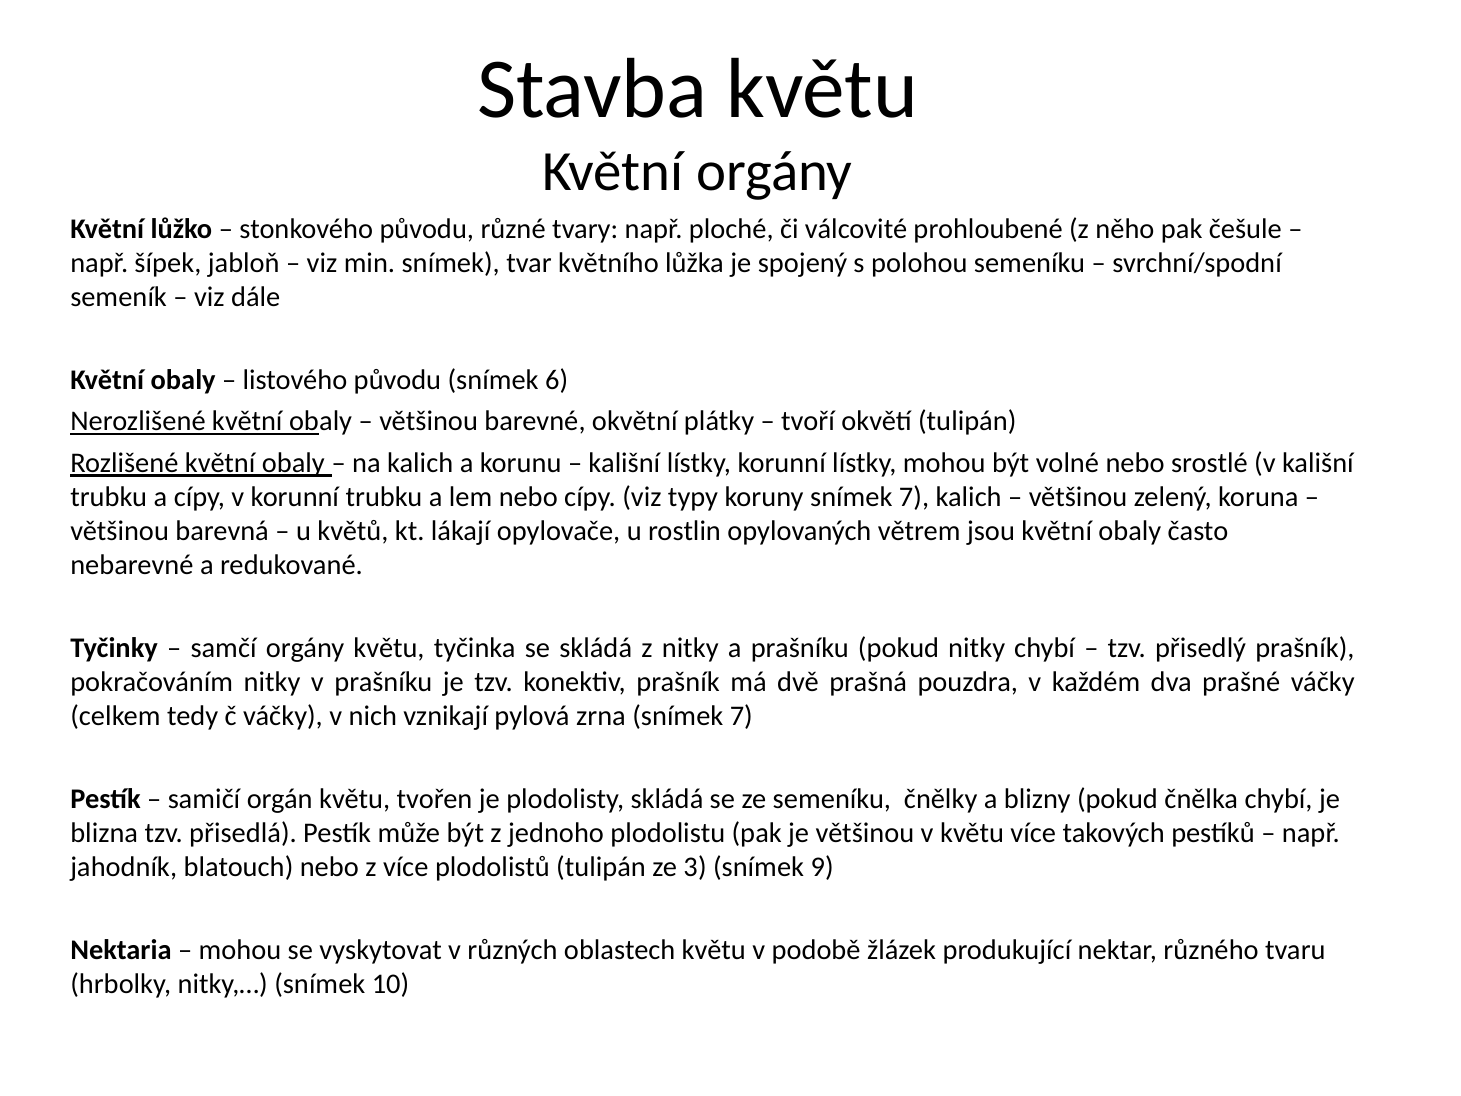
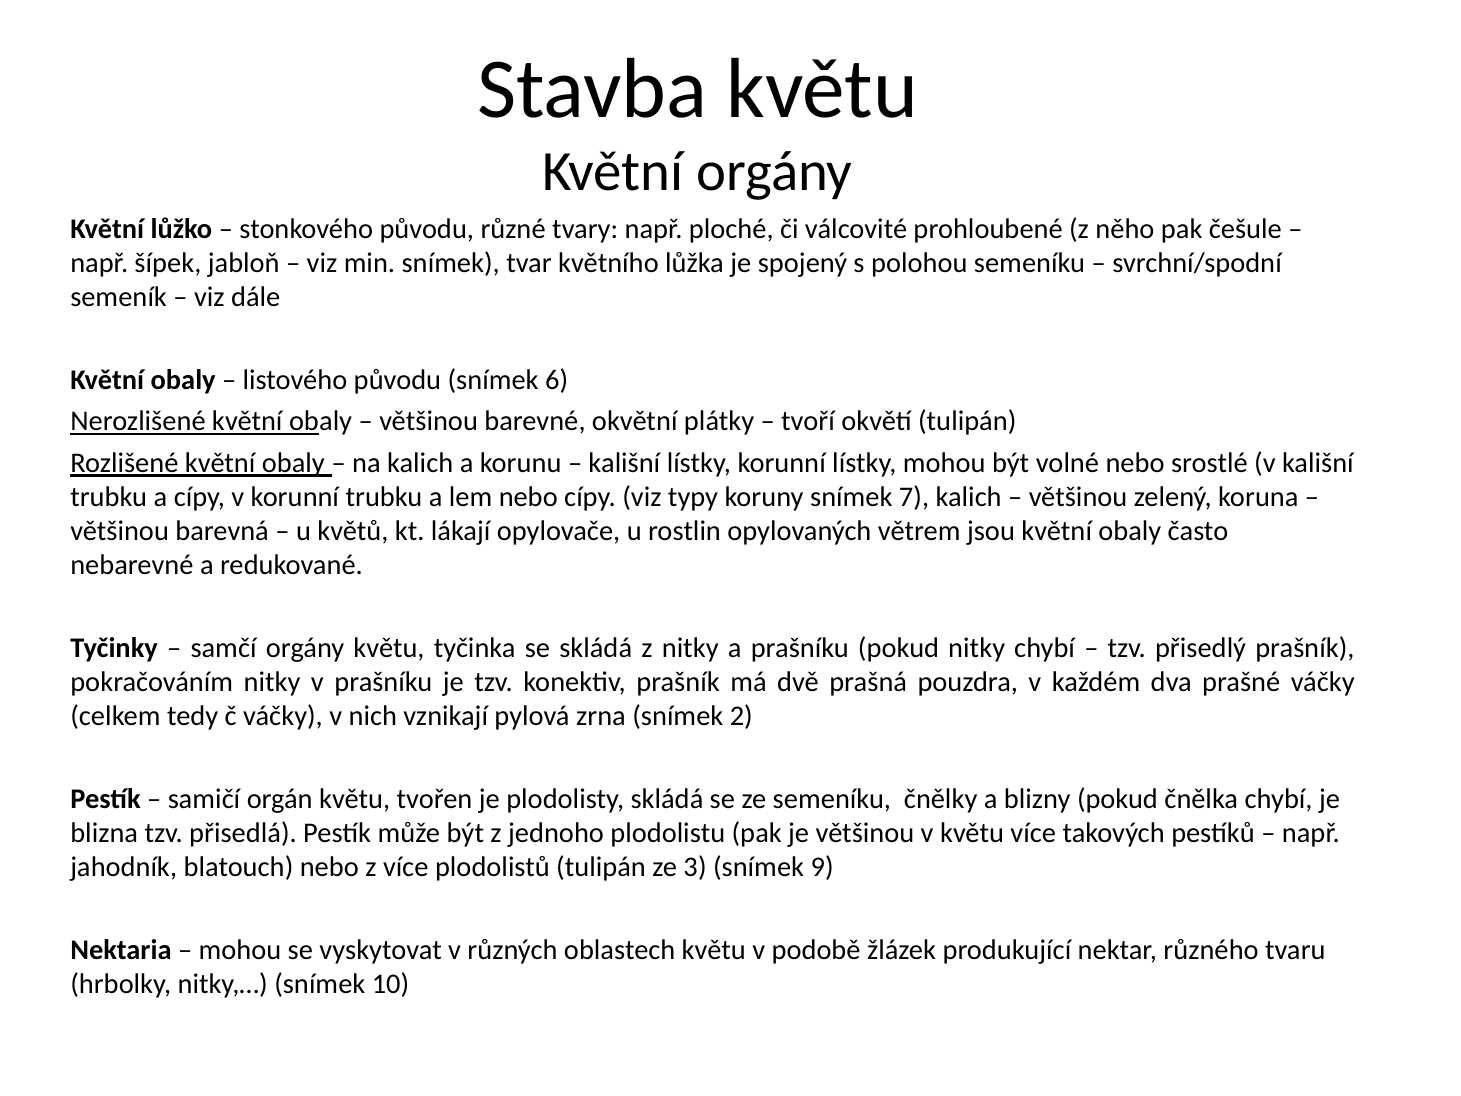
zrna snímek 7: 7 -> 2
